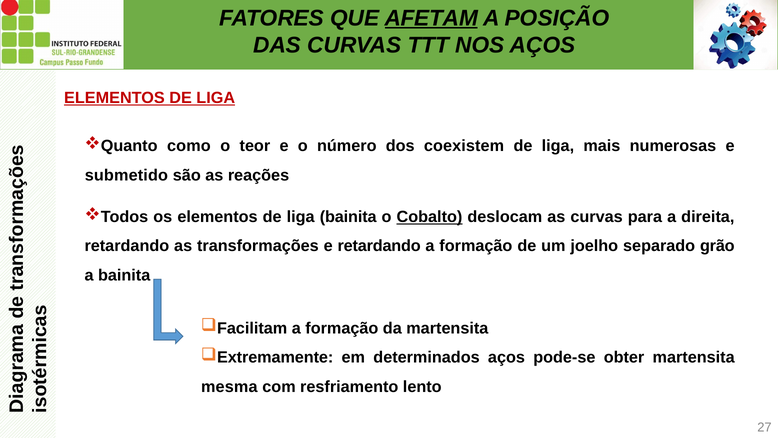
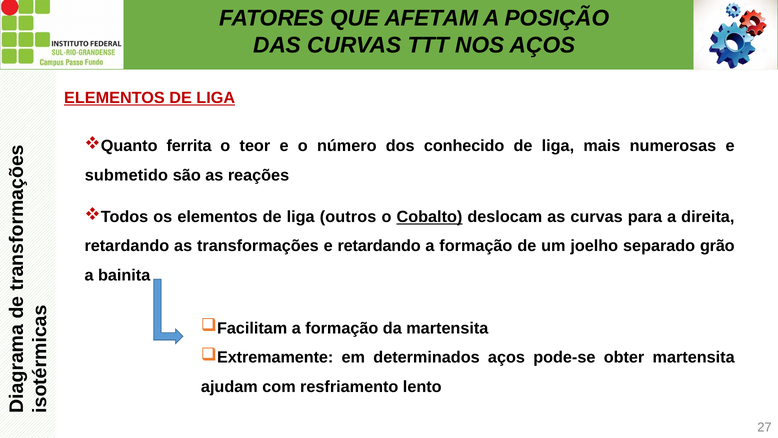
AFETAM underline: present -> none
como: como -> ferrita
coexistem: coexistem -> conhecido
liga bainita: bainita -> outros
mesma: mesma -> ajudam
